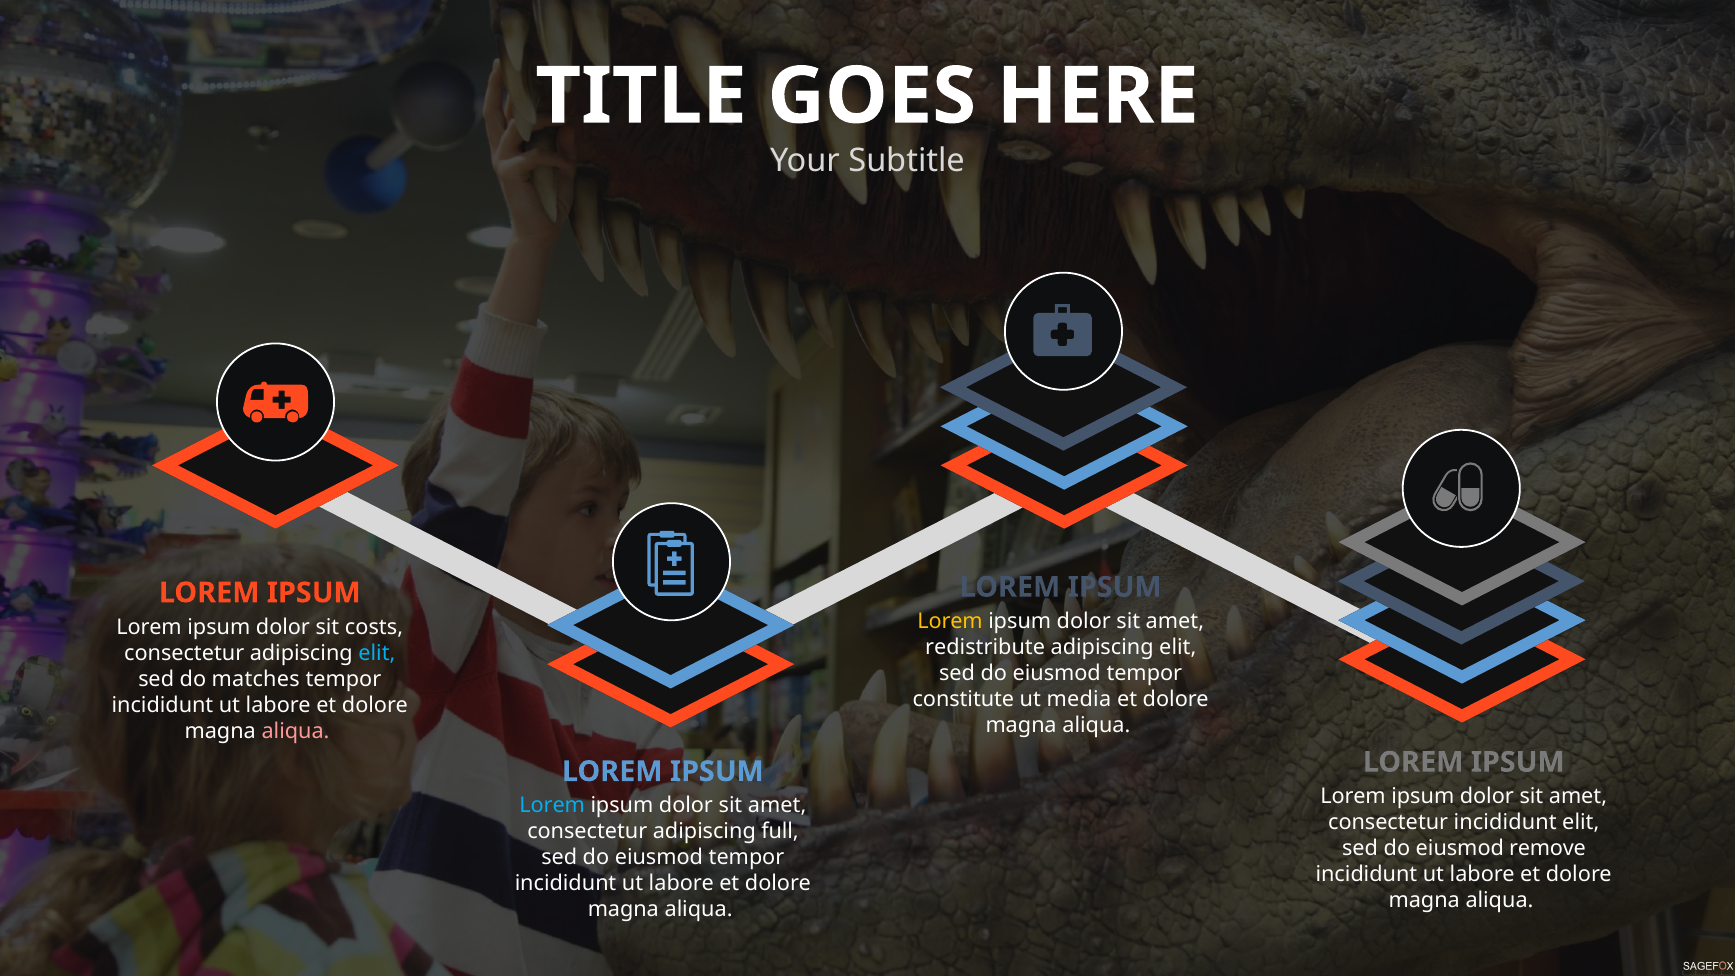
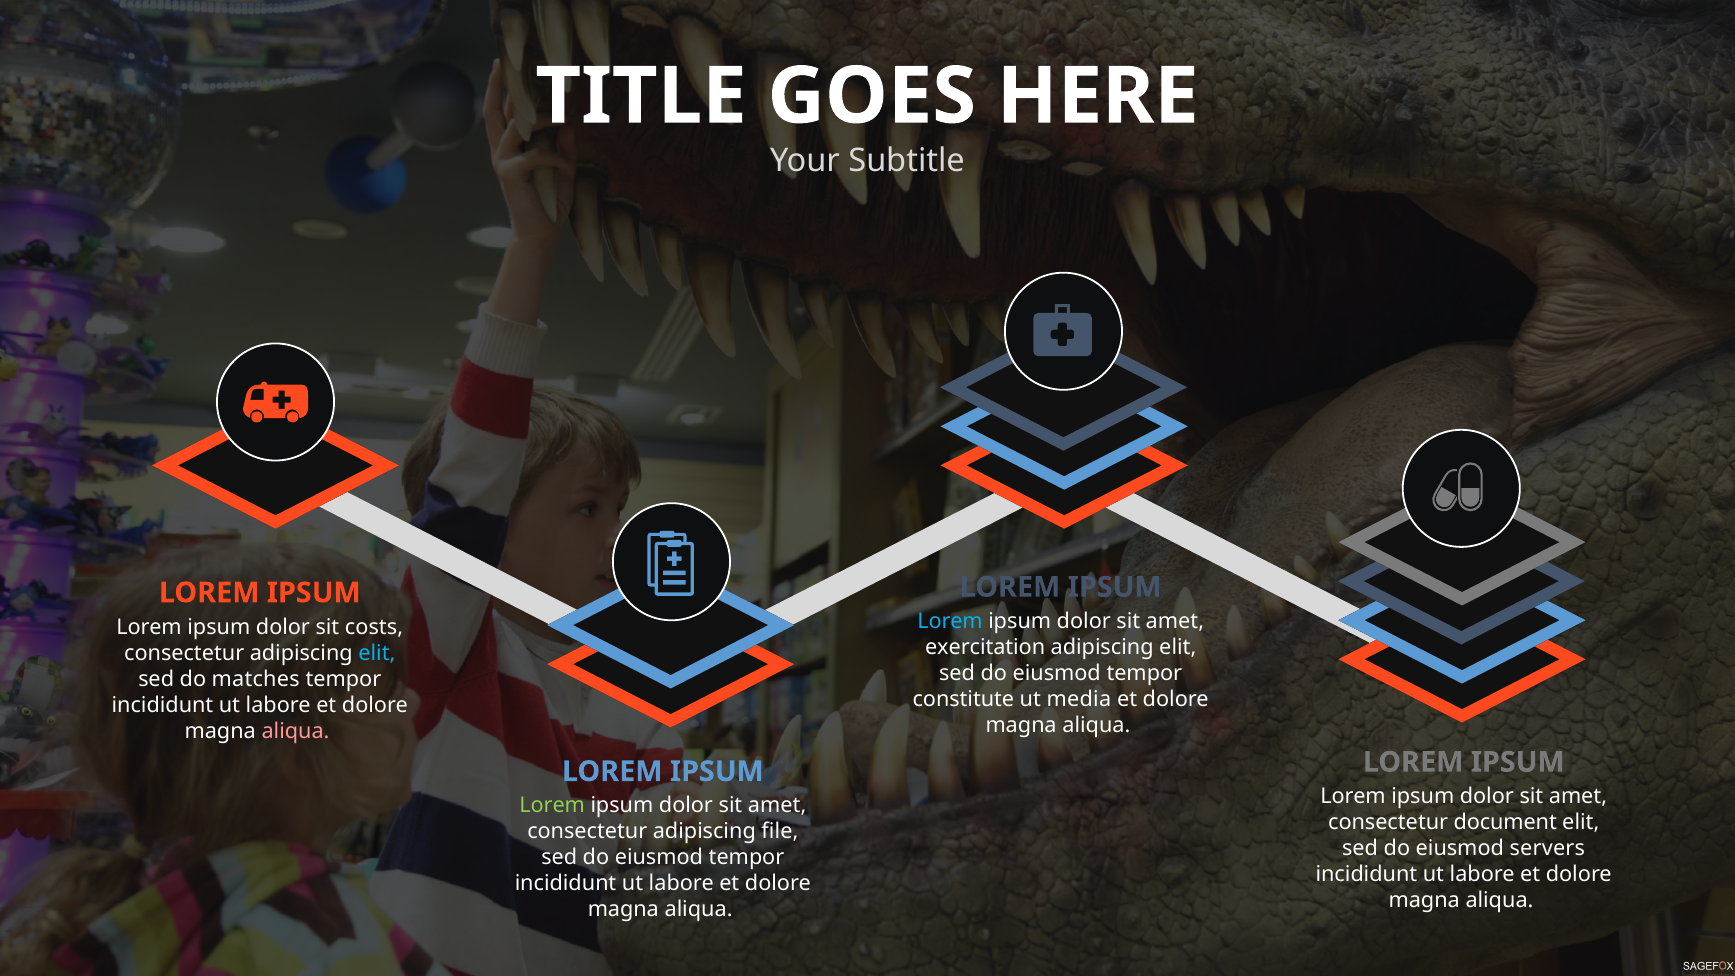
Lorem at (950, 621) colour: yellow -> light blue
redistribute: redistribute -> exercitation
Lorem at (552, 806) colour: light blue -> light green
consectetur incididunt: incididunt -> document
full: full -> file
remove: remove -> servers
